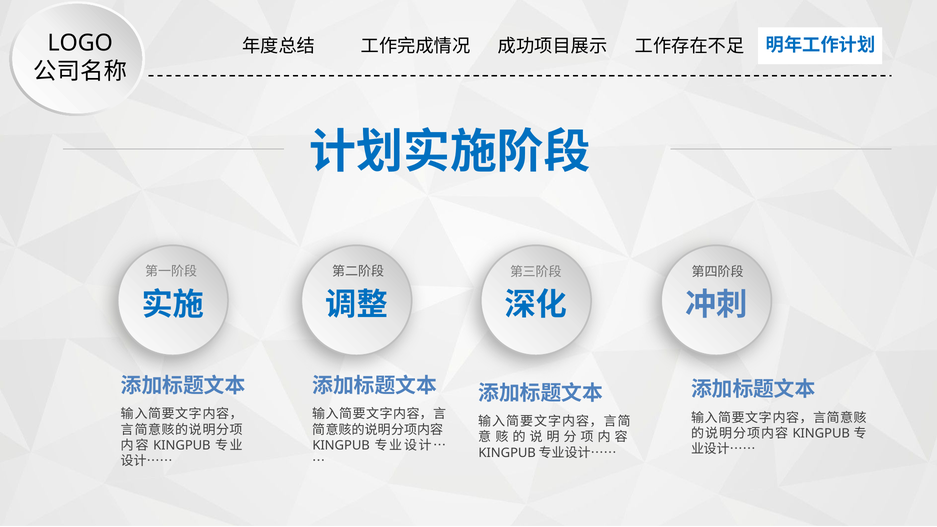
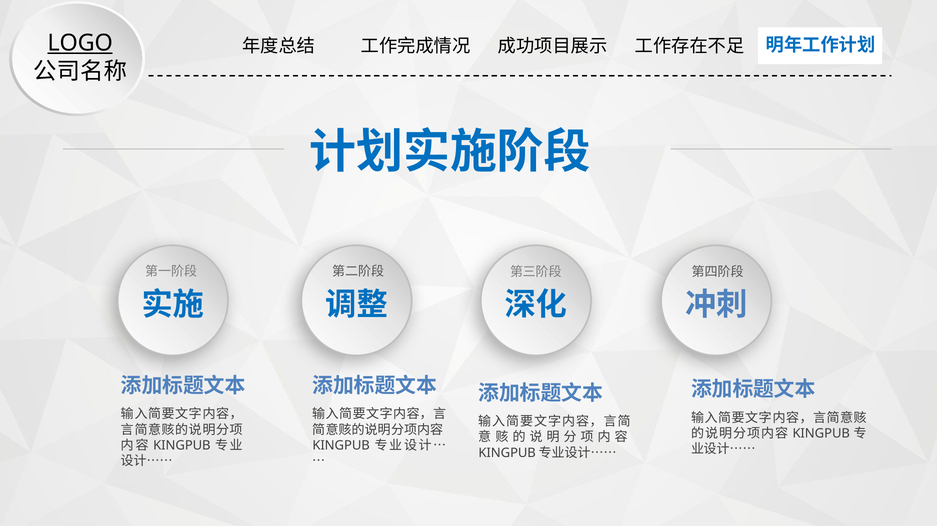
LOGO underline: none -> present
